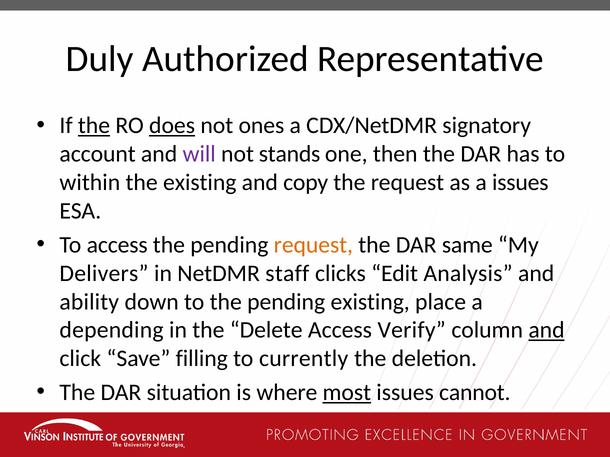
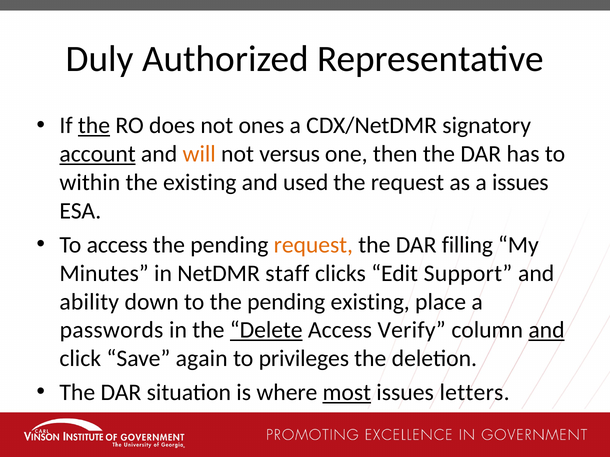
does underline: present -> none
account underline: none -> present
will colour: purple -> orange
stands: stands -> versus
copy: copy -> used
same: same -> filling
Delivers: Delivers -> Minutes
Analysis: Analysis -> Support
depending: depending -> passwords
Delete underline: none -> present
filling: filling -> again
currently: currently -> privileges
cannot: cannot -> letters
